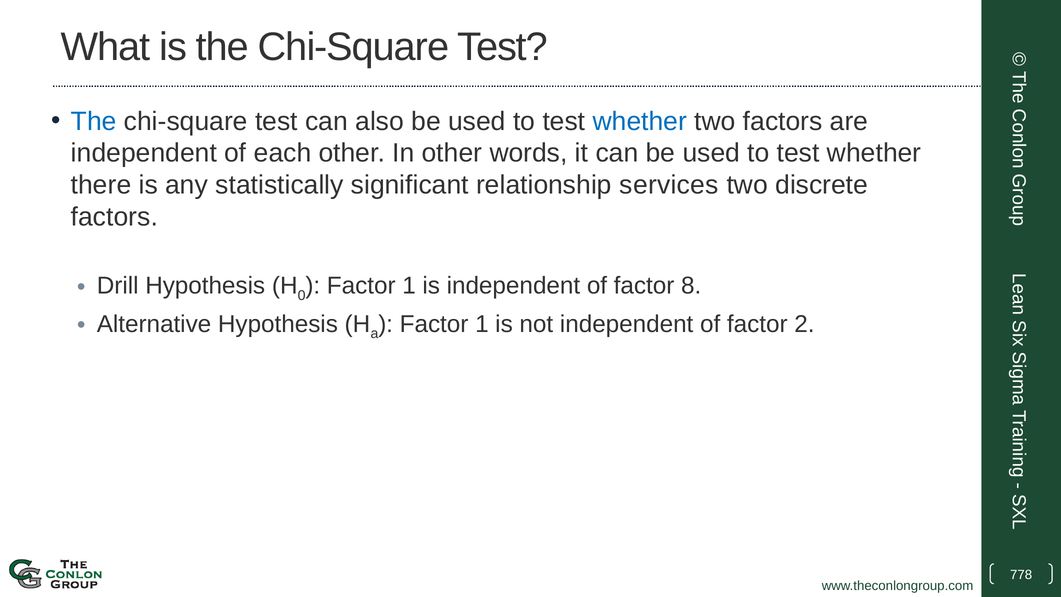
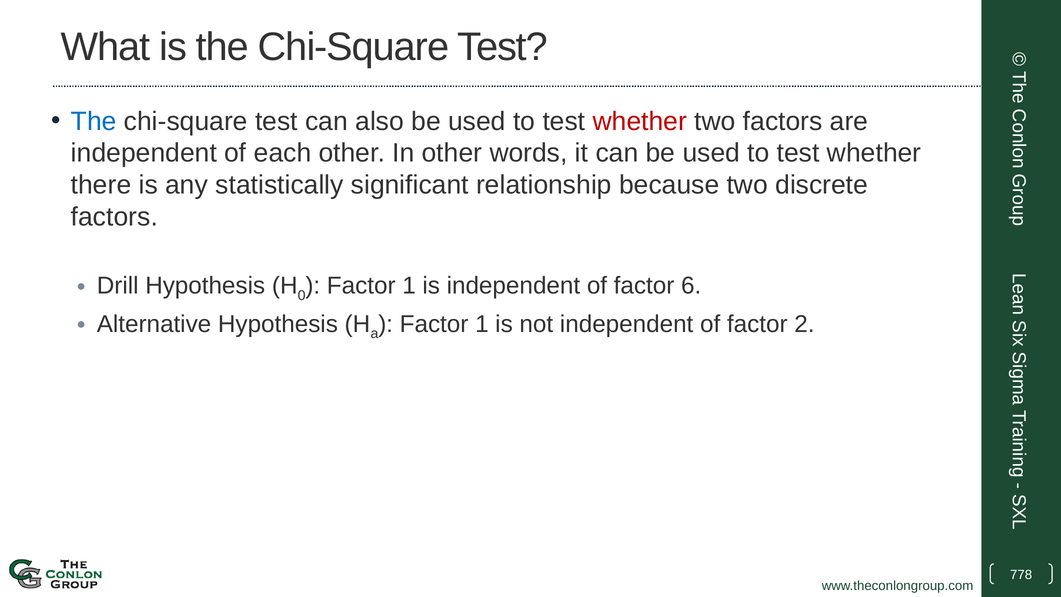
whether at (640, 121) colour: blue -> red
services: services -> because
8: 8 -> 6
